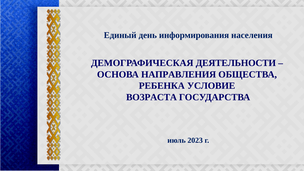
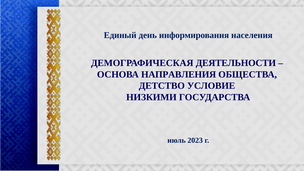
РЕБЕНКА: РЕБЕНКА -> ДЕТСТВО
ВОЗРАСТА: ВОЗРАСТА -> НИЗКИМИ
